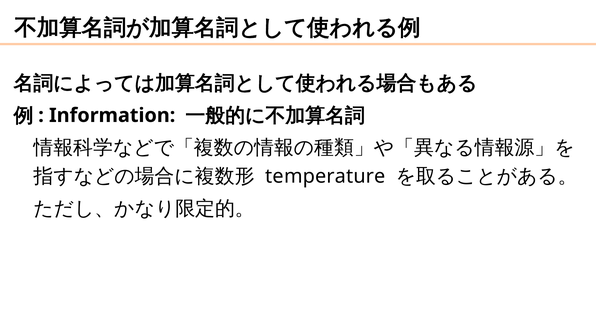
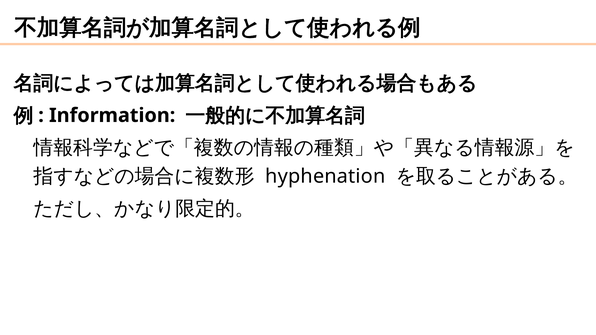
temperature: temperature -> hyphenation
